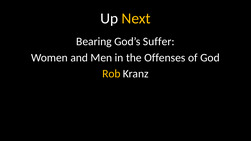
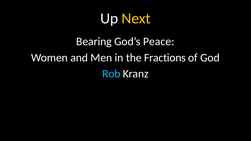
Suffer: Suffer -> Peace
Offenses: Offenses -> Fractions
Rob colour: yellow -> light blue
